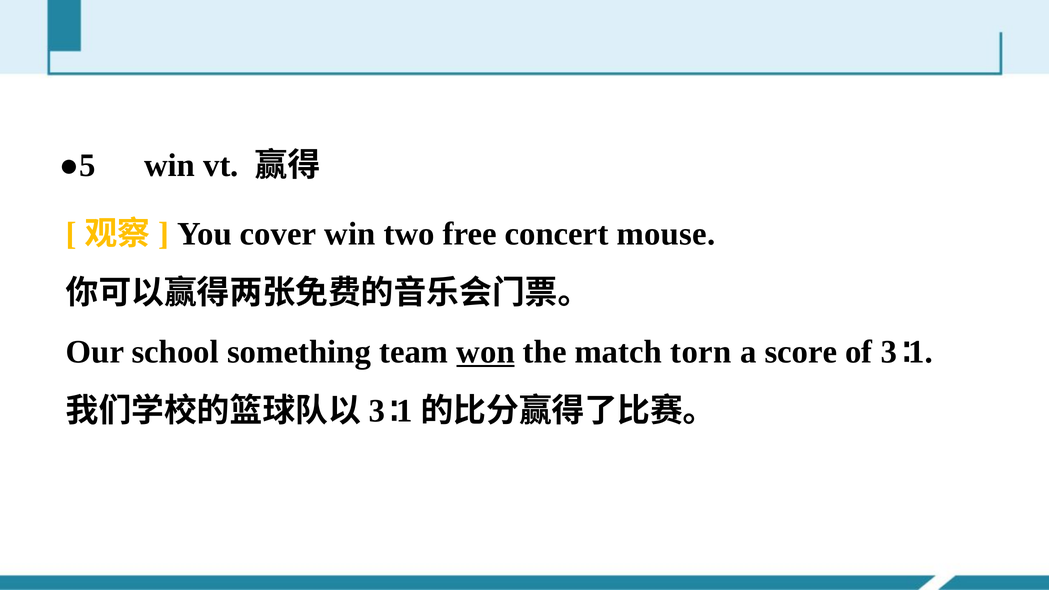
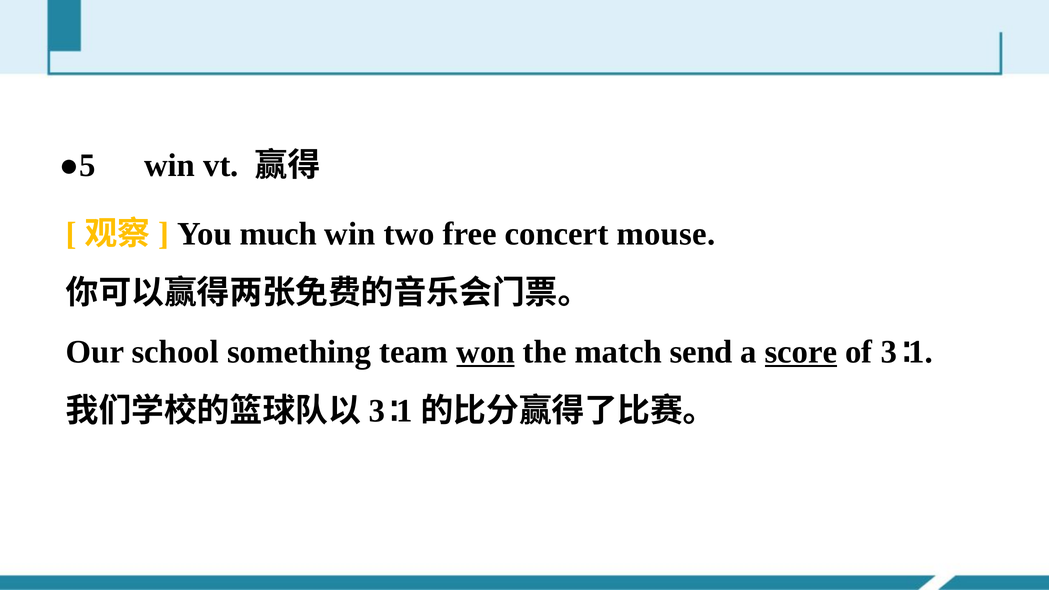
cover: cover -> much
torn: torn -> send
score underline: none -> present
